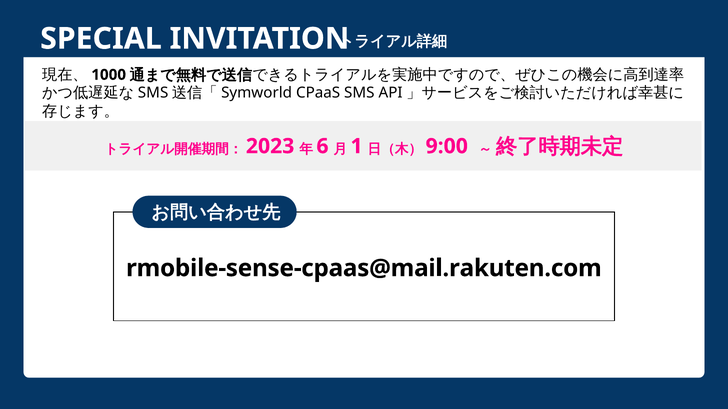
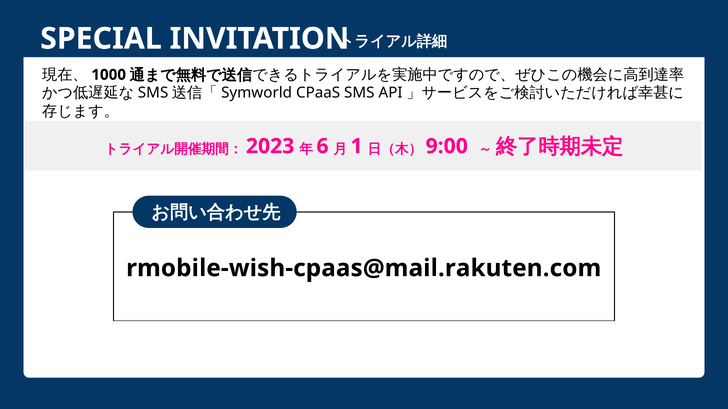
rmobile-sense-cpaas@mail.rakuten.com: rmobile-sense-cpaas@mail.rakuten.com -> rmobile-wish-cpaas@mail.rakuten.com
